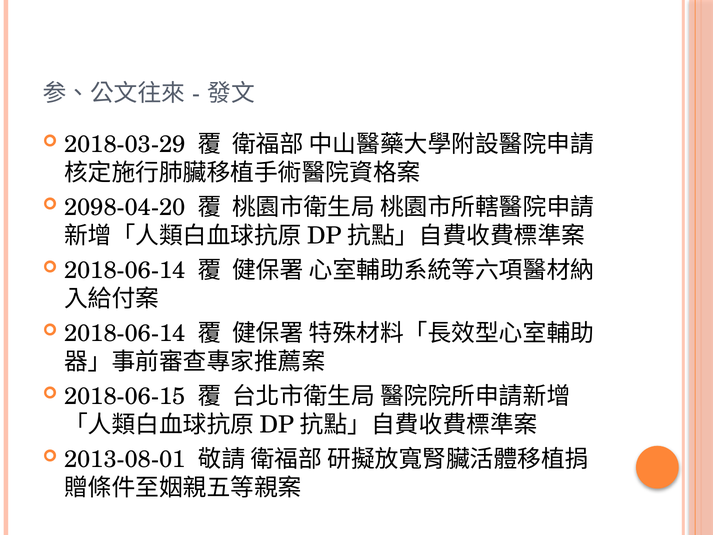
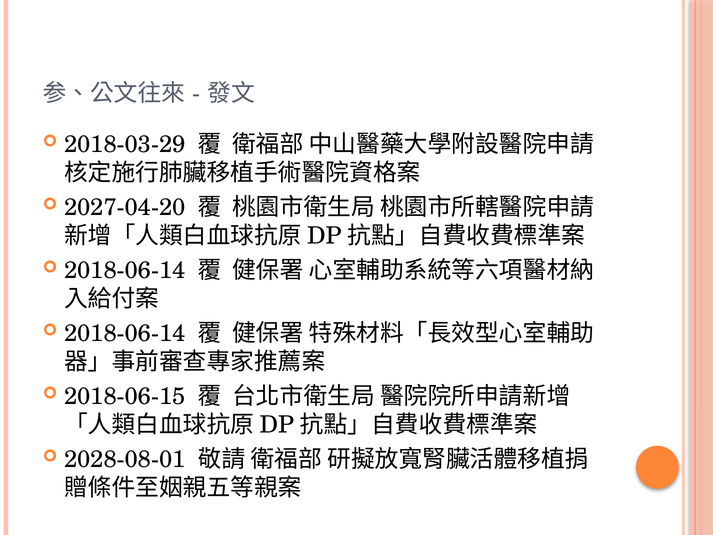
2098-04-20: 2098-04-20 -> 2027-04-20
2013-08-01: 2013-08-01 -> 2028-08-01
